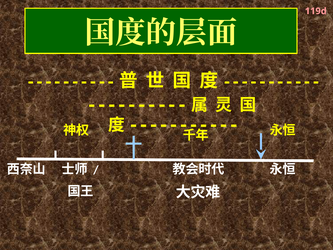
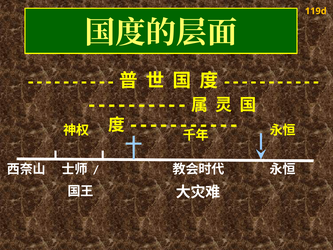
119d colour: pink -> yellow
